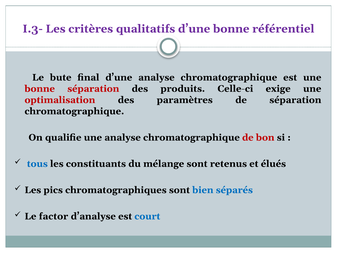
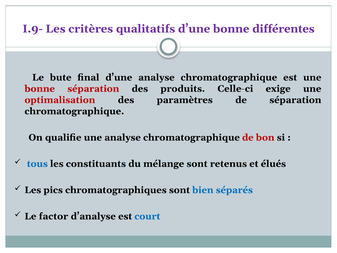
I.3-: I.3- -> I.9-
référentiel: référentiel -> différentes
